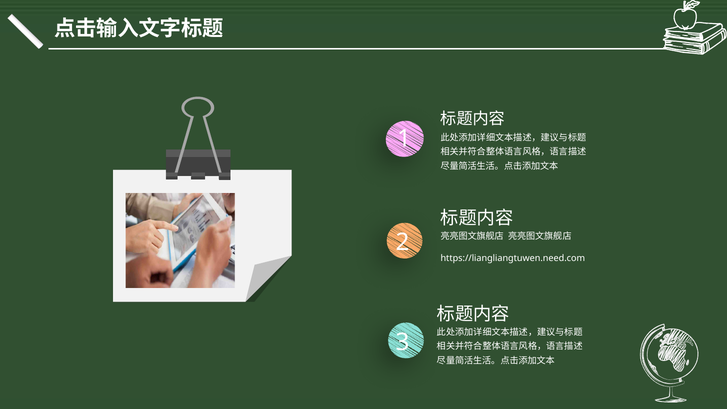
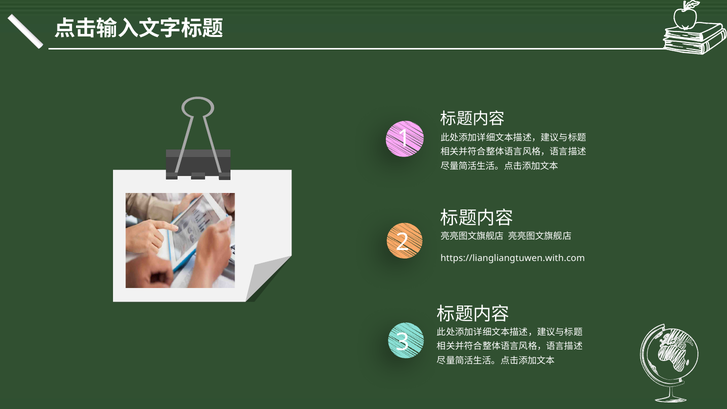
https://liangliangtuwen.need.com: https://liangliangtuwen.need.com -> https://liangliangtuwen.with.com
